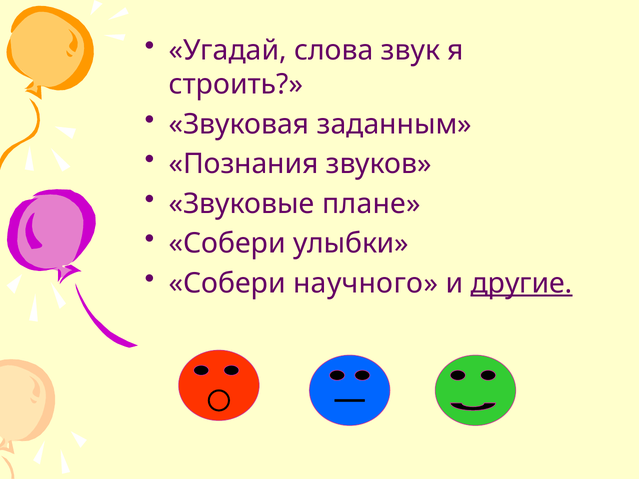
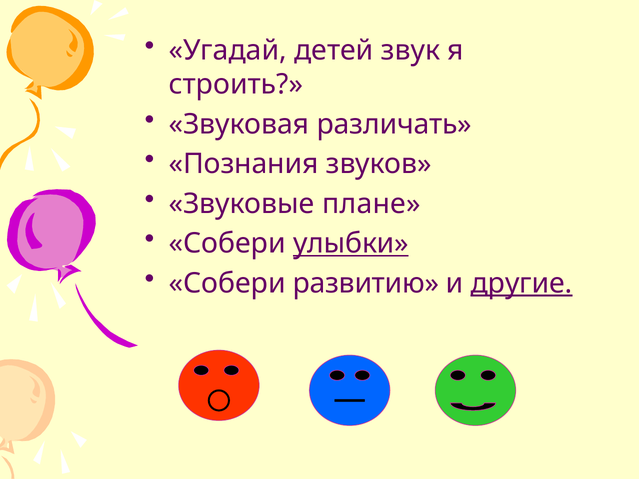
слова: слова -> детей
заданным: заданным -> различать
улыбки underline: none -> present
научного: научного -> развитию
